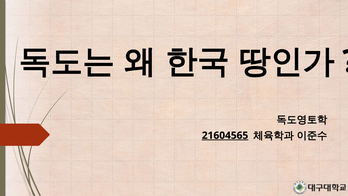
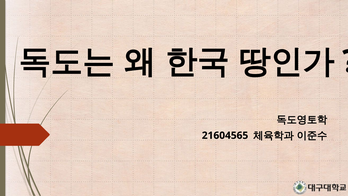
21604565 underline: present -> none
